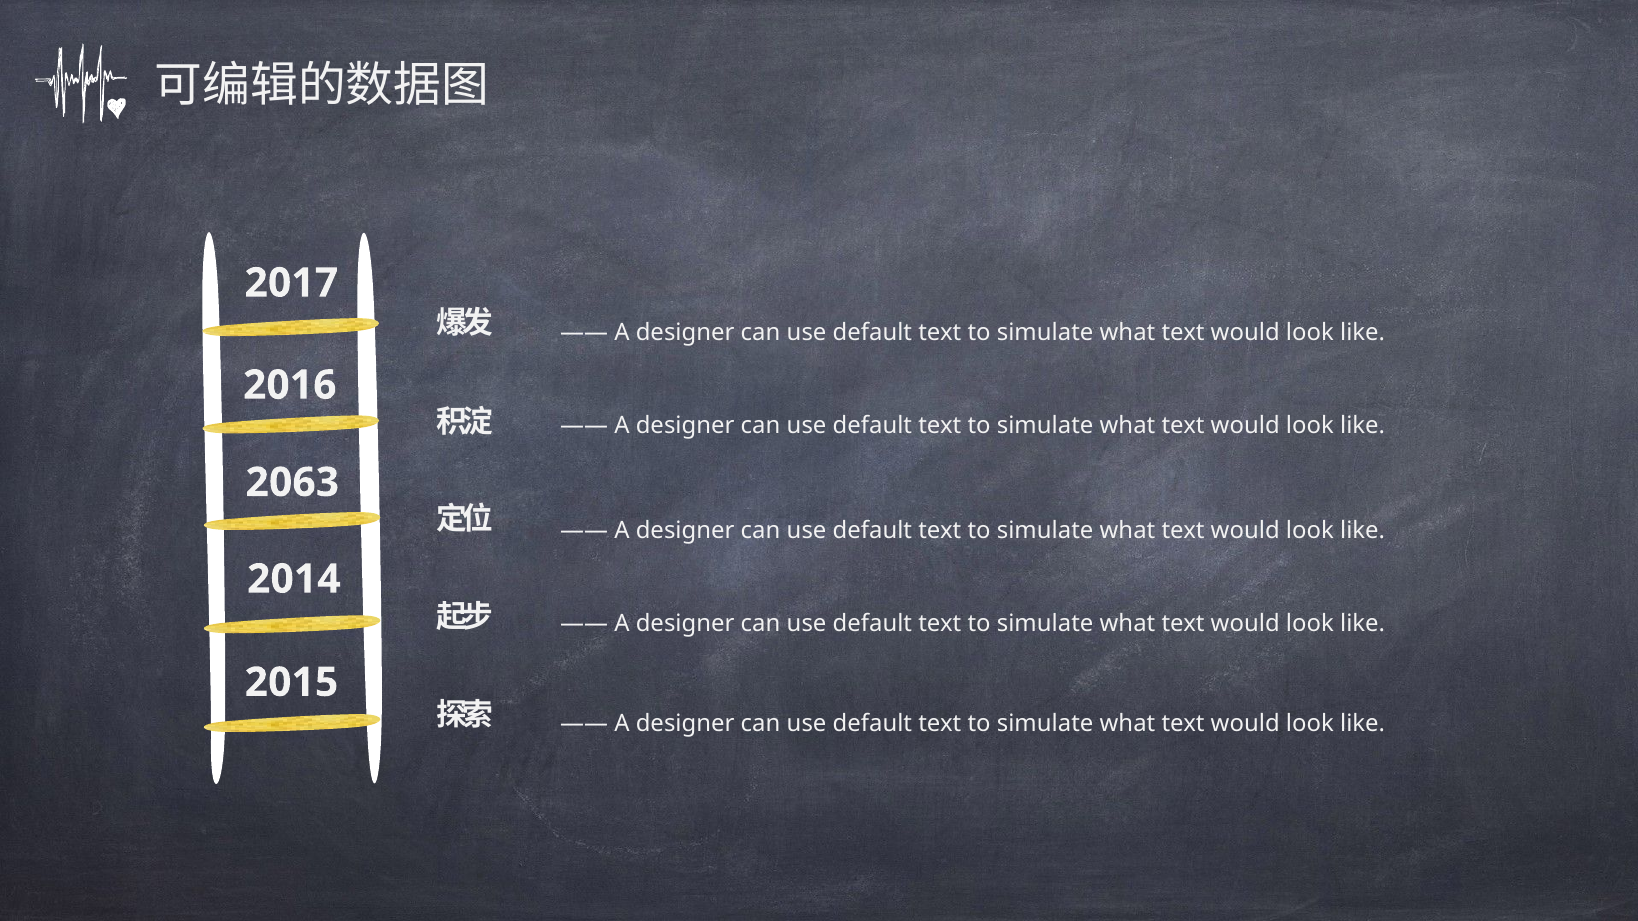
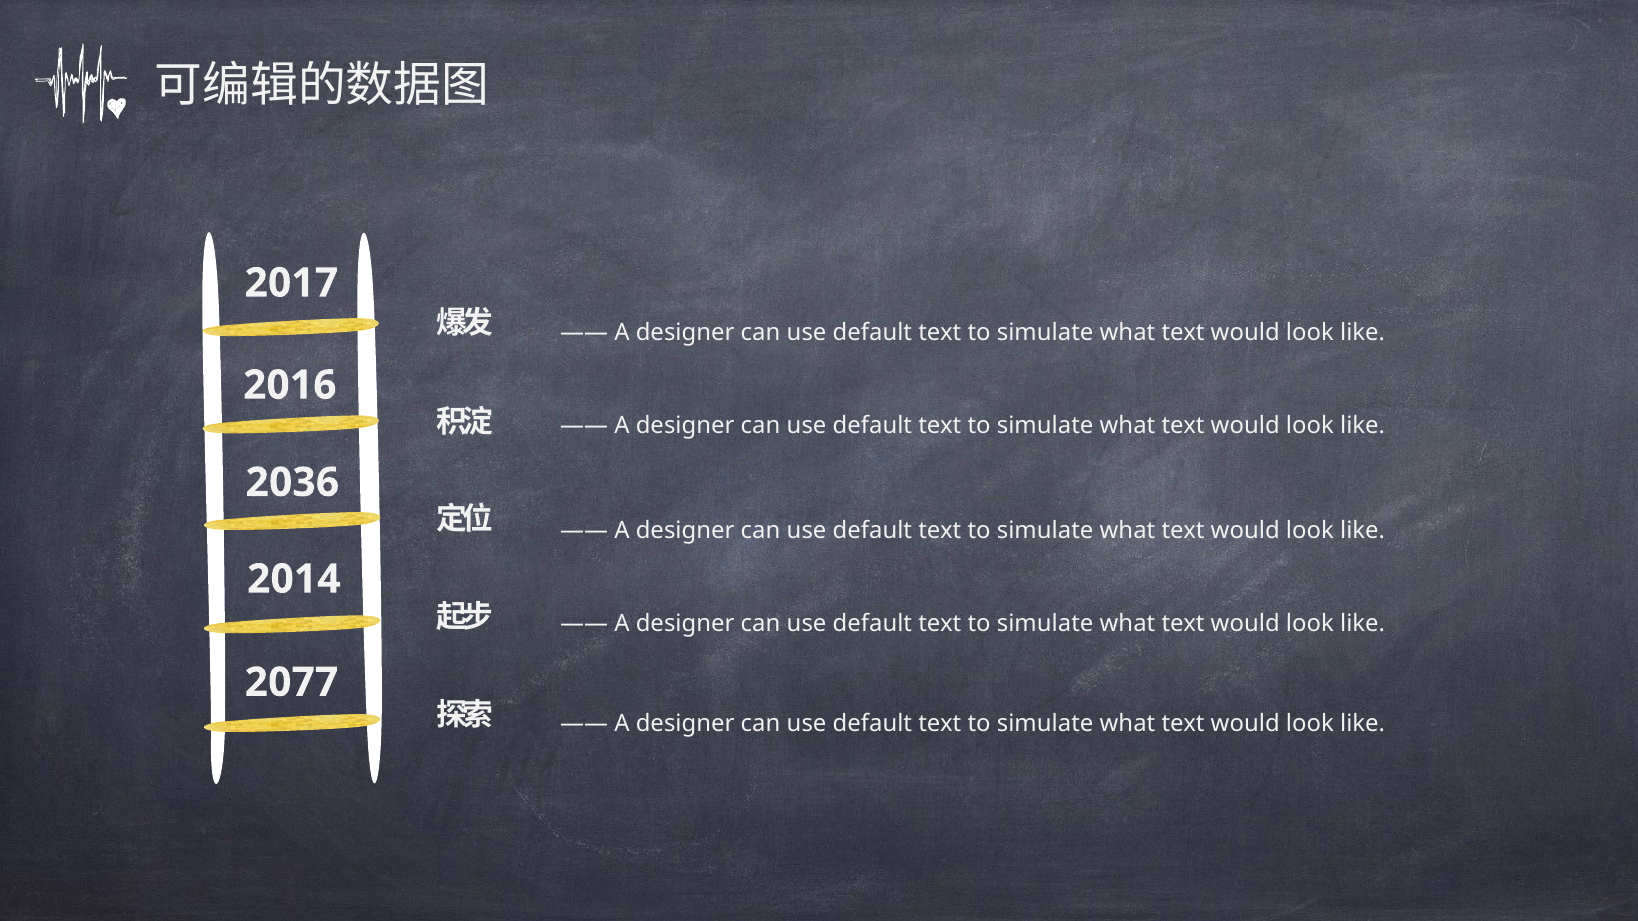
2063: 2063 -> 2036
2015: 2015 -> 2077
